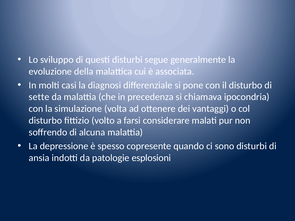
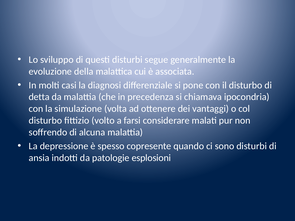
sette: sette -> detta
